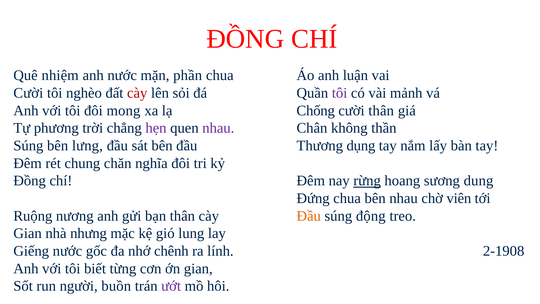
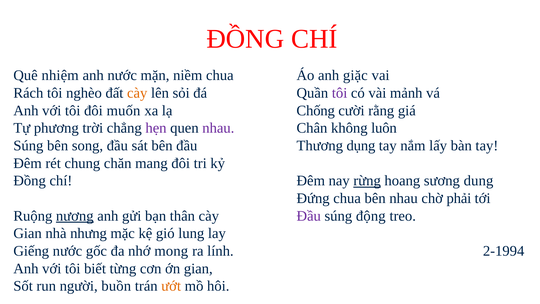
phần: phần -> niềm
luận: luận -> giặc
Cười at (28, 93): Cười -> Rách
cày at (137, 93) colour: red -> orange
mong: mong -> muốn
cười thân: thân -> rằng
thần: thần -> luôn
lưng: lưng -> song
nghĩa: nghĩa -> mang
viên: viên -> phải
nương underline: none -> present
Đầu at (309, 216) colour: orange -> purple
chênh: chênh -> mong
2-1908: 2-1908 -> 2-1994
ướt colour: purple -> orange
